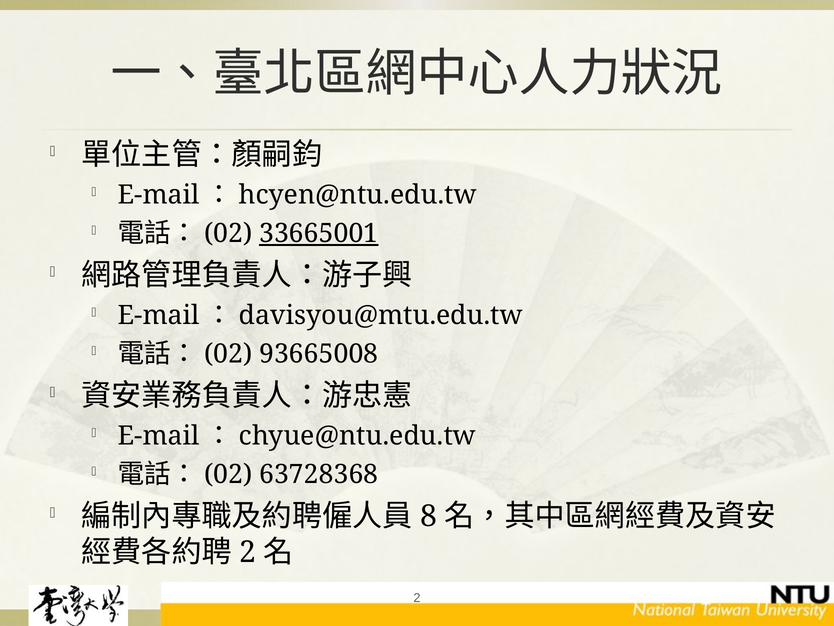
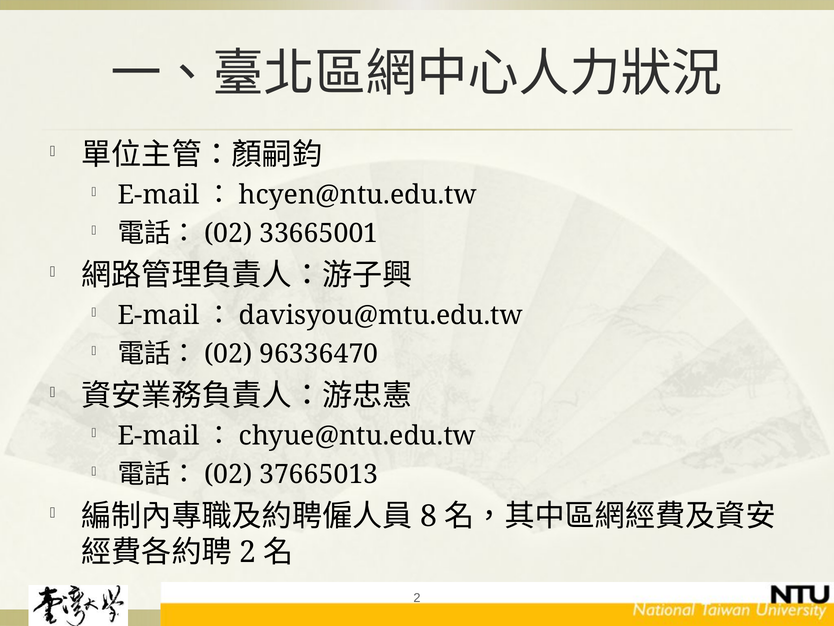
33665001 underline: present -> none
93665008: 93665008 -> 96336470
63728368: 63728368 -> 37665013
